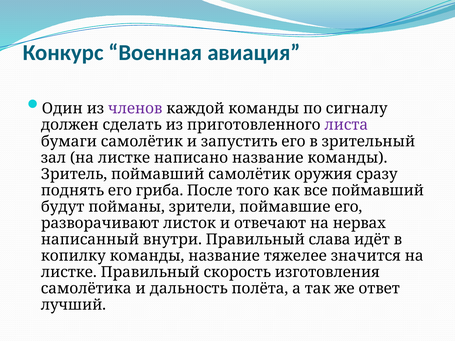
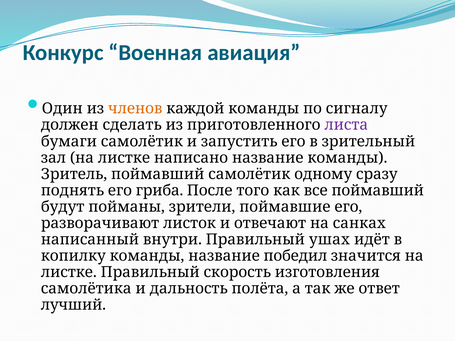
членов colour: purple -> orange
оружия: оружия -> одному
нервах: нервах -> санках
слава: слава -> ушах
тяжелее: тяжелее -> победил
